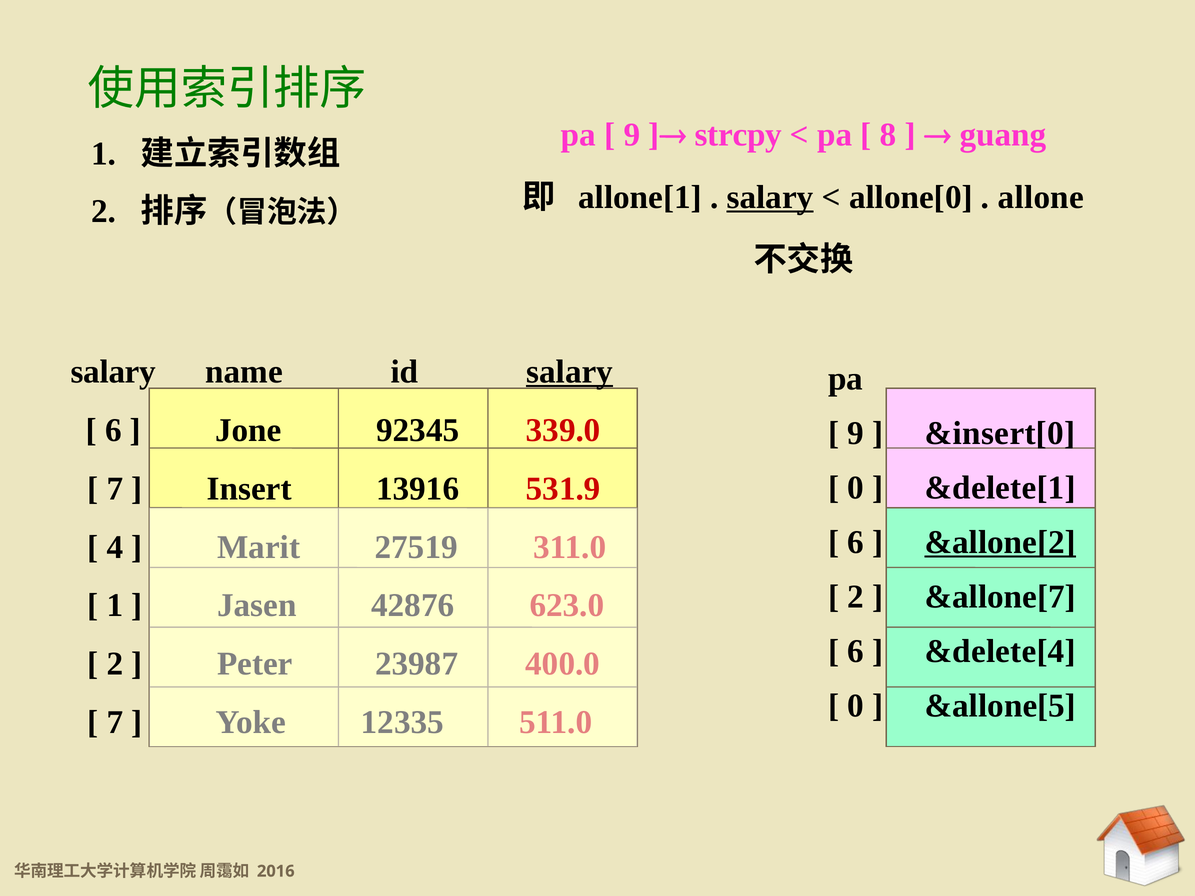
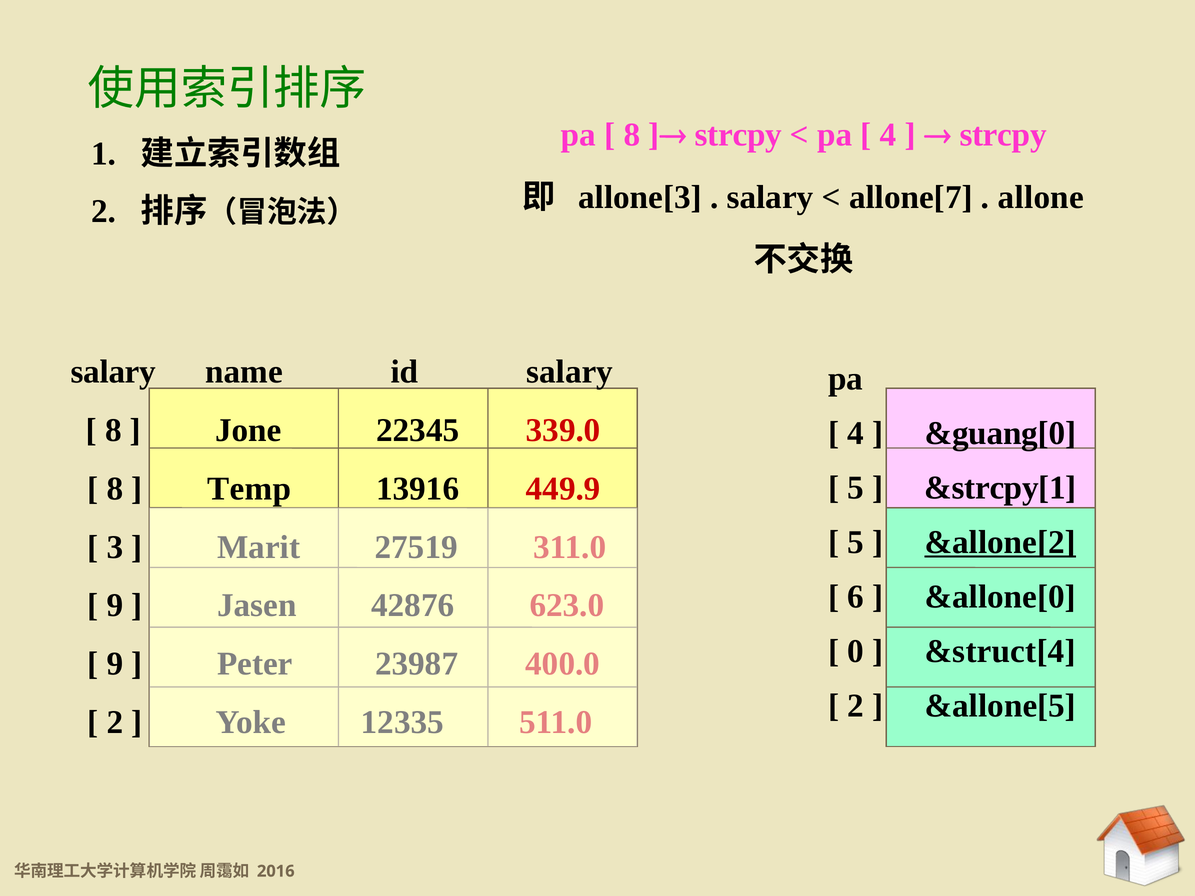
9 at (632, 135): 9 -> 8
8 at (888, 135): 8 -> 4
guang at (1003, 135): guang -> strcpy
allone[1: allone[1 -> allone[3
salary at (770, 198) underline: present -> none
allone[0: allone[0 -> allone[7
salary at (570, 372) underline: present -> none
6 at (113, 430): 6 -> 8
92345: 92345 -> 22345
9 at (856, 433): 9 -> 4
&insert[0: &insert[0 -> &guang[0
0 at (856, 488): 0 -> 5
&delete[1: &delete[1 -> &strcpy[1
7 at (115, 489): 7 -> 8
Insert: Insert -> Temp
531.9: 531.9 -> 449.9
6 at (856, 542): 6 -> 5
4: 4 -> 3
2 at (856, 597): 2 -> 6
&allone[7: &allone[7 -> &allone[0
1 at (115, 606): 1 -> 9
6 at (856, 651): 6 -> 0
&delete[4: &delete[4 -> &struct[4
2 at (115, 664): 2 -> 9
0 at (856, 706): 0 -> 2
7 at (115, 723): 7 -> 2
